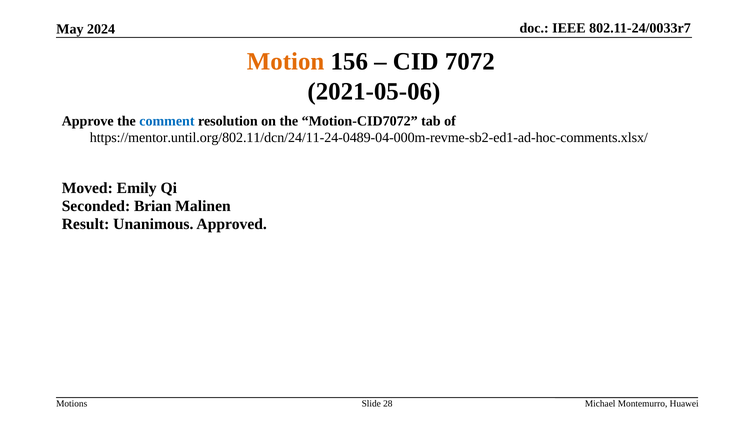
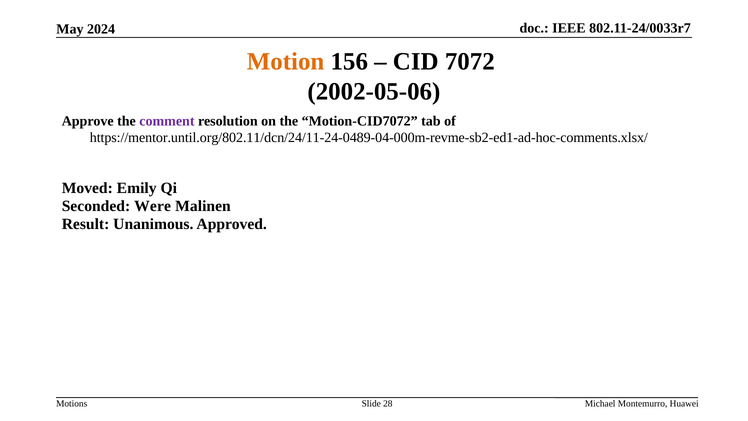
2021-05-06: 2021-05-06 -> 2002-05-06
comment colour: blue -> purple
Brian: Brian -> Were
